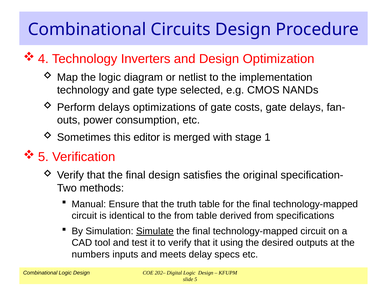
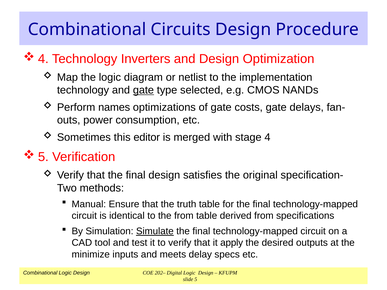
gate at (143, 90) underline: none -> present
Perform delays: delays -> names
1: 1 -> 4
using: using -> apply
numbers: numbers -> minimize
